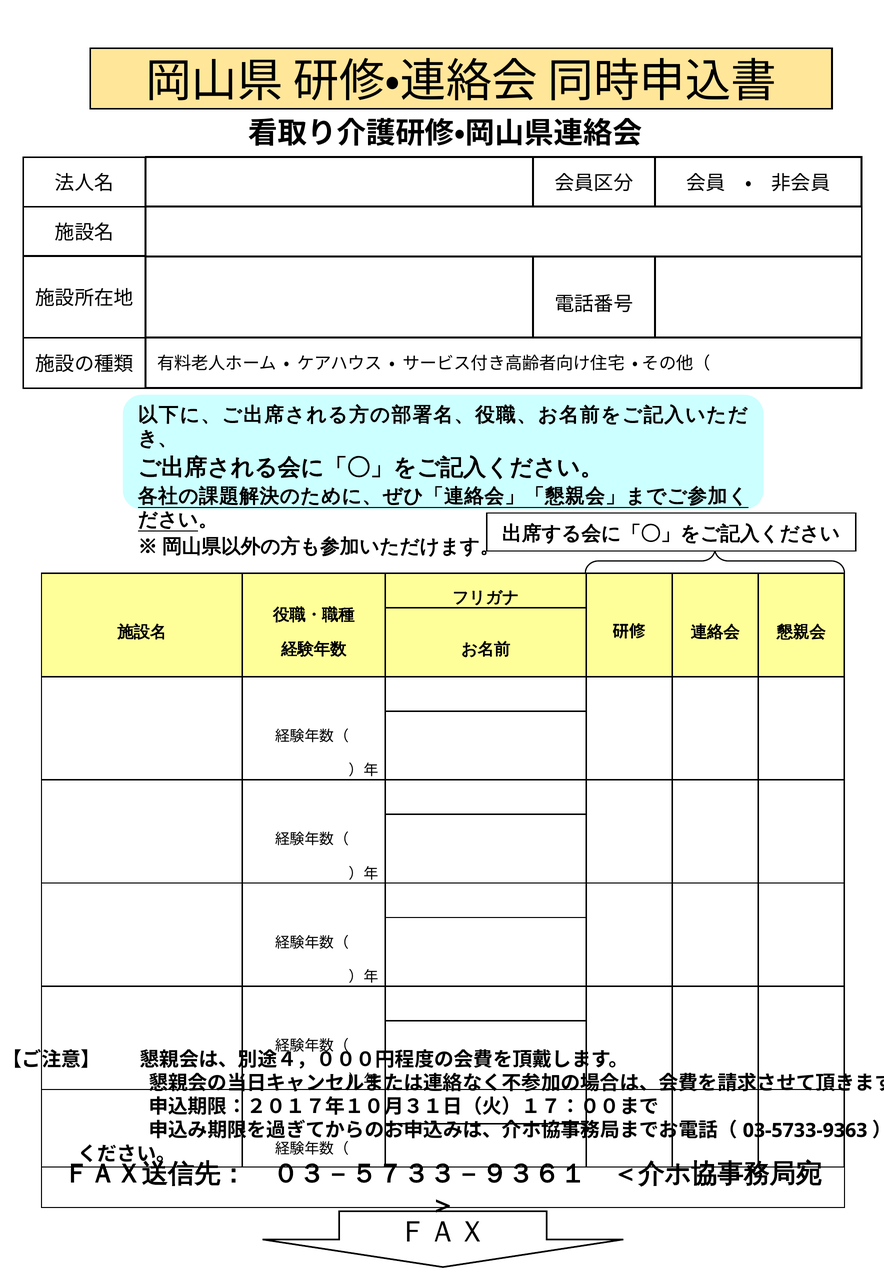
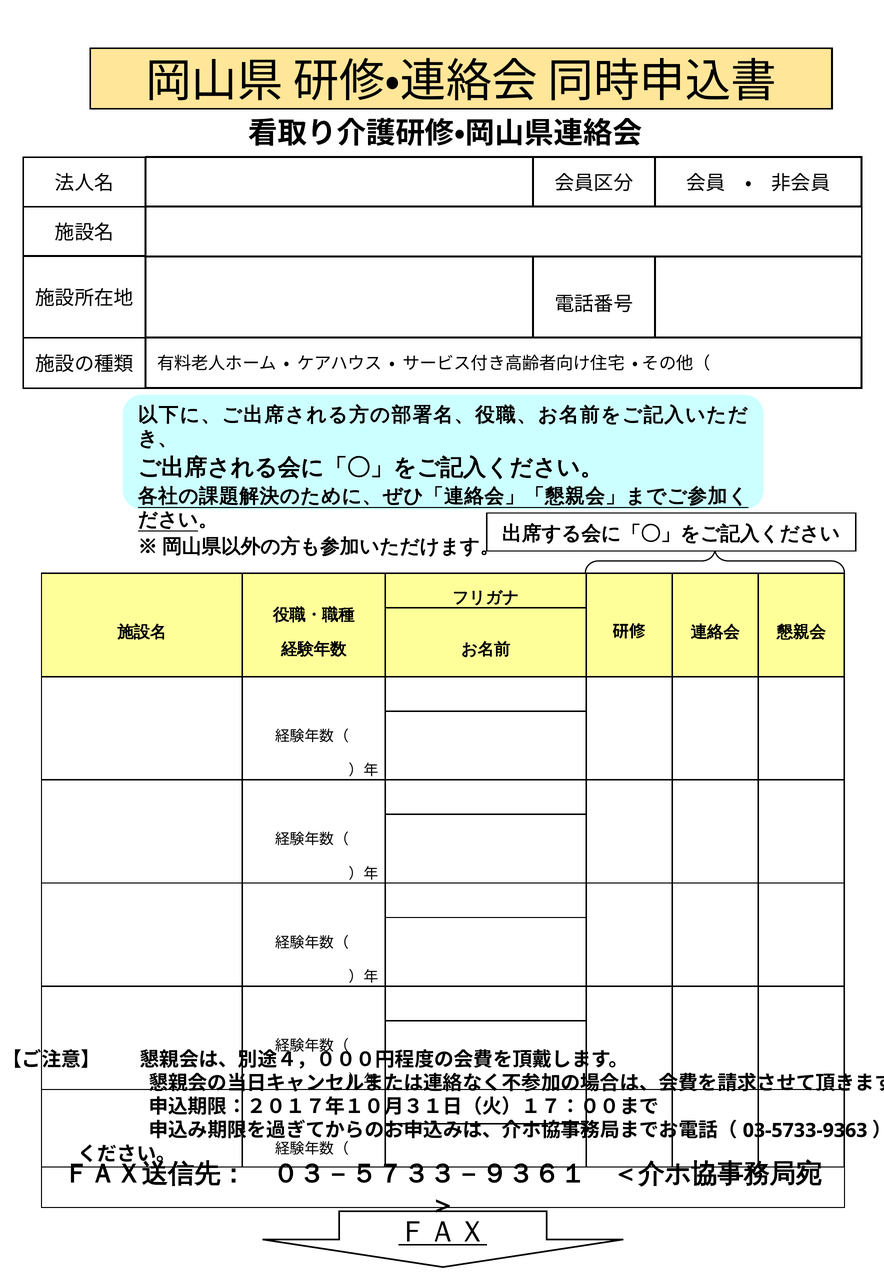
ＦＡＸ underline: none -> present
